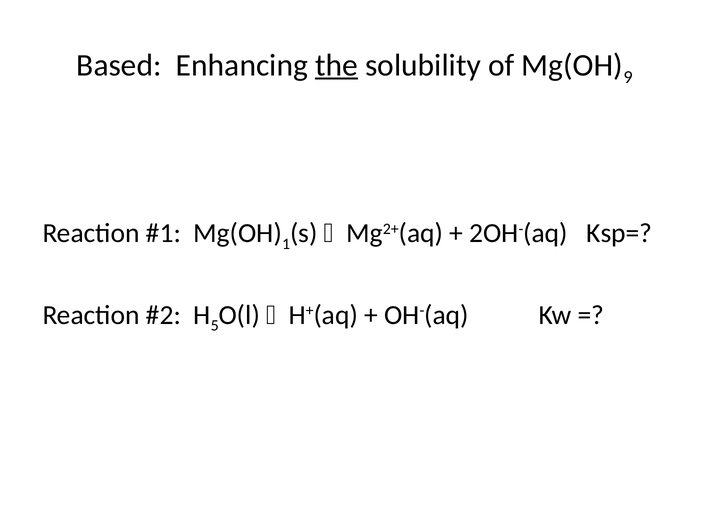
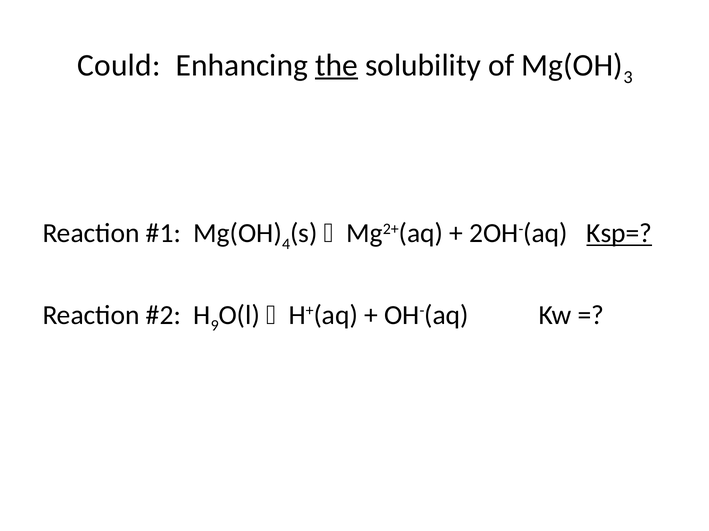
Based: Based -> Could
9: 9 -> 3
1: 1 -> 4
Ksp= underline: none -> present
5: 5 -> 9
